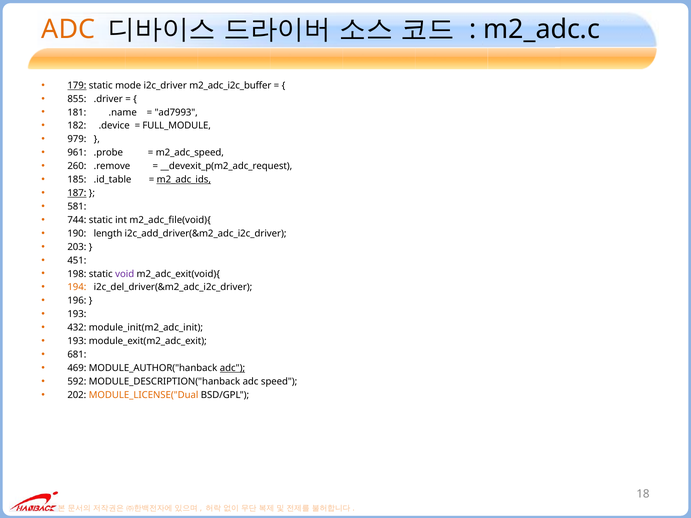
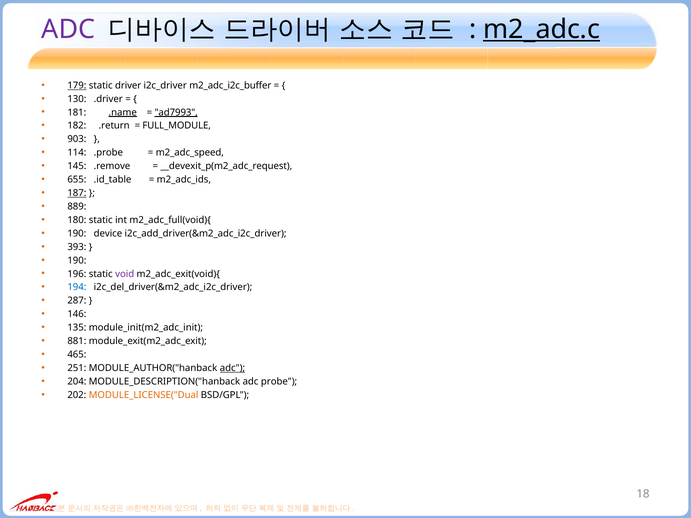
ADC at (68, 29) colour: orange -> purple
m2_adc.c underline: none -> present
mode: mode -> driver
855: 855 -> 130
.name underline: none -> present
ad7993 underline: none -> present
.device: .device -> .return
979: 979 -> 903
961: 961 -> 114
260: 260 -> 145
185: 185 -> 655
m2_adc_ids underline: present -> none
581: 581 -> 889
744: 744 -> 180
m2_adc_file(void){: m2_adc_file(void){ -> m2_adc_full(void){
length: length -> device
203: 203 -> 393
451 at (77, 261): 451 -> 190
198: 198 -> 196
194 colour: orange -> blue
196: 196 -> 287
193 at (77, 314): 193 -> 146
432: 432 -> 135
193 at (77, 341): 193 -> 881
681: 681 -> 465
469: 469 -> 251
592: 592 -> 204
speed: speed -> probe
